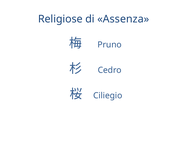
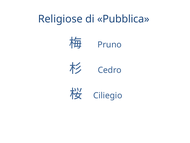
Assenza: Assenza -> Pubblica
